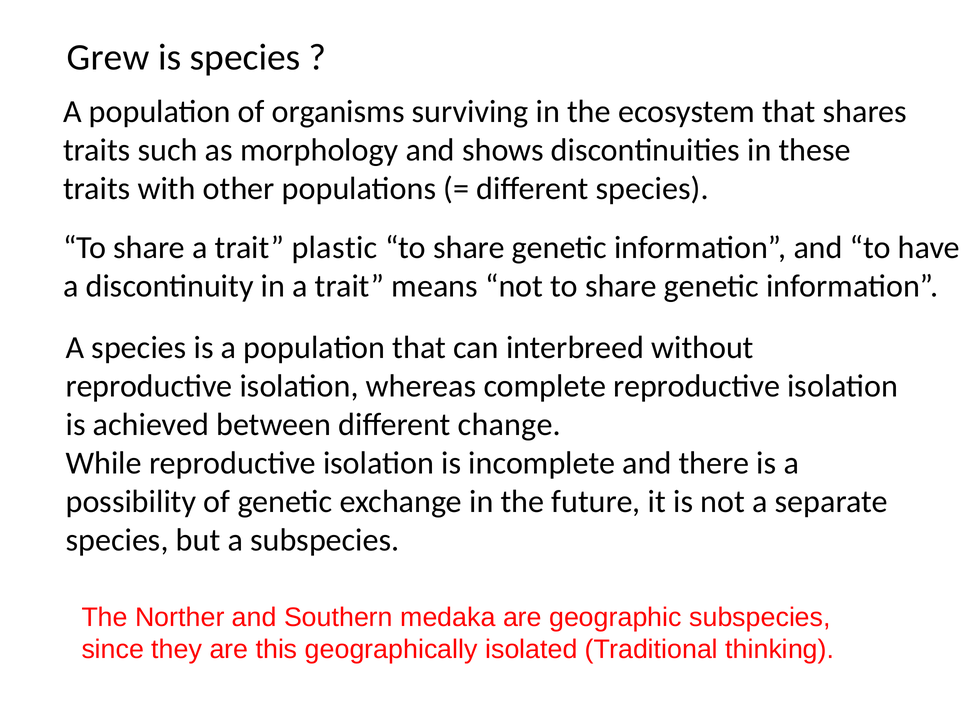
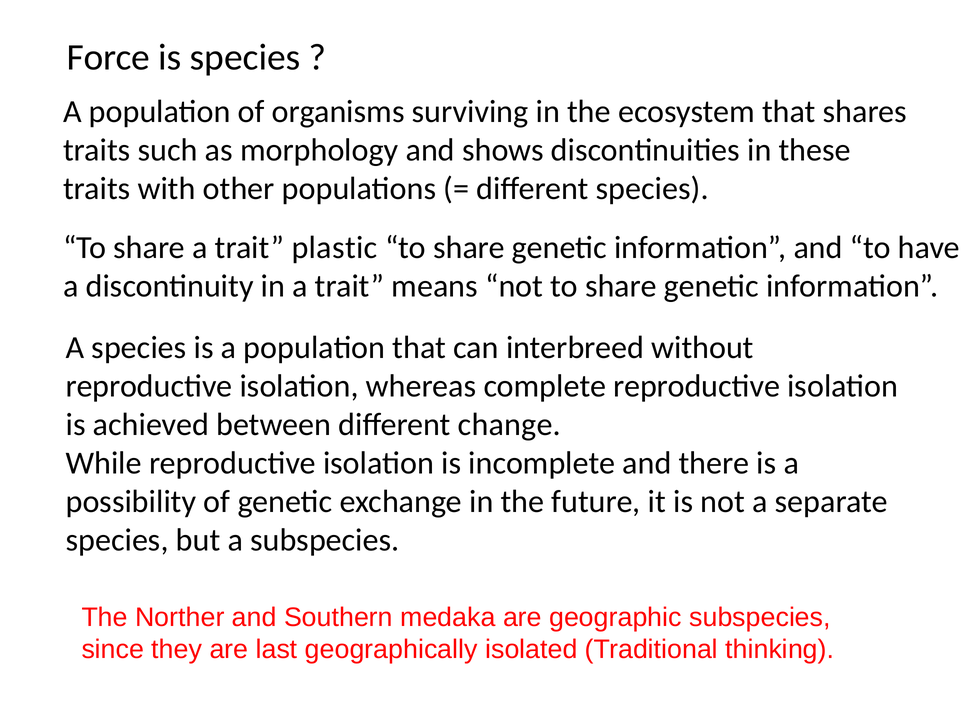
Grew: Grew -> Force
this: this -> last
